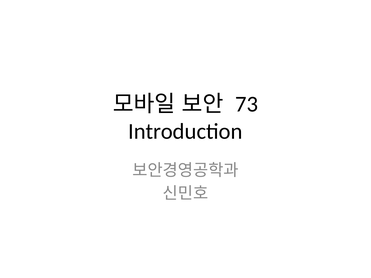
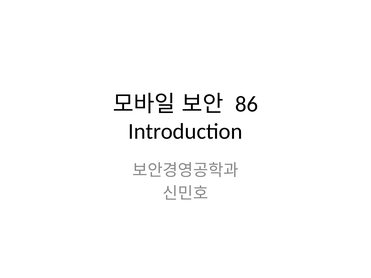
73: 73 -> 86
